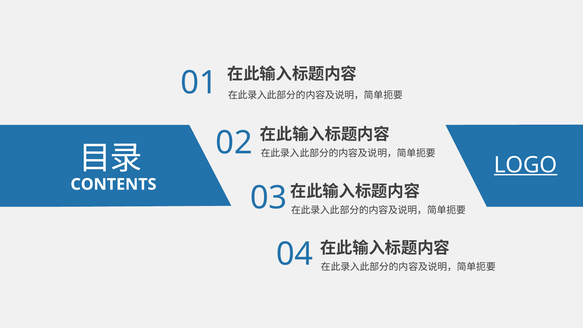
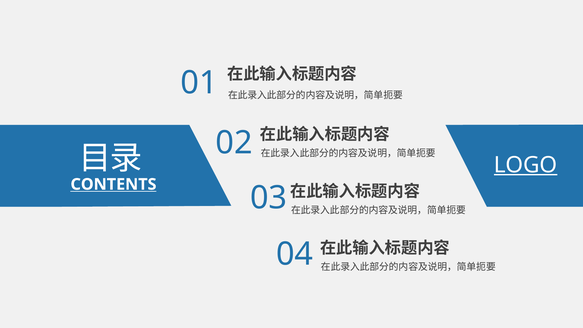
CONTENTS underline: none -> present
